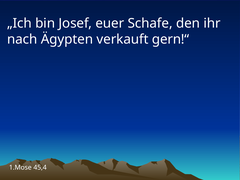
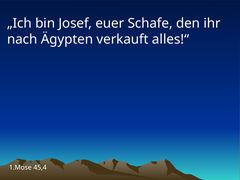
gern!“: gern!“ -> alles!“
